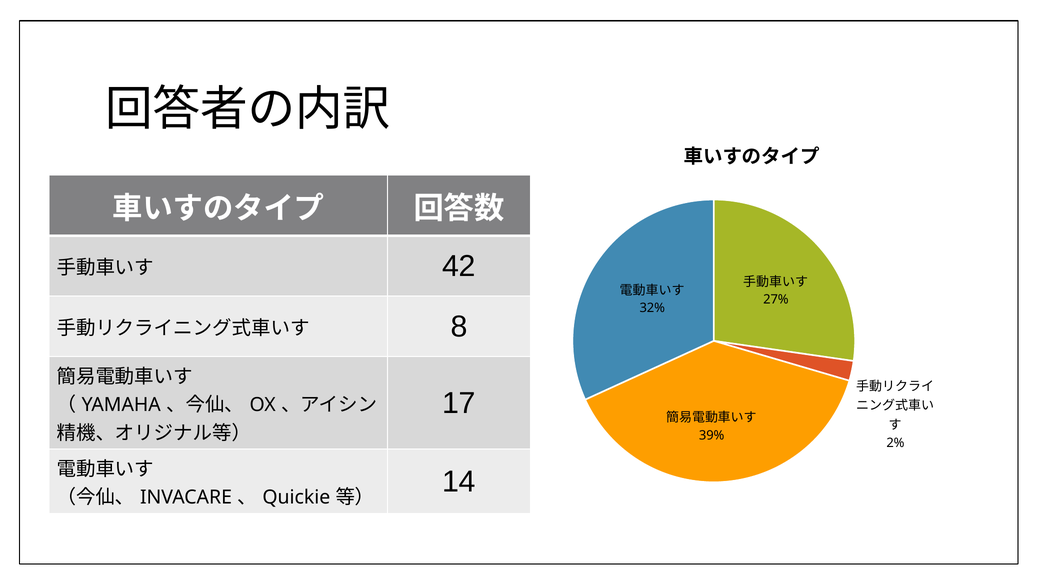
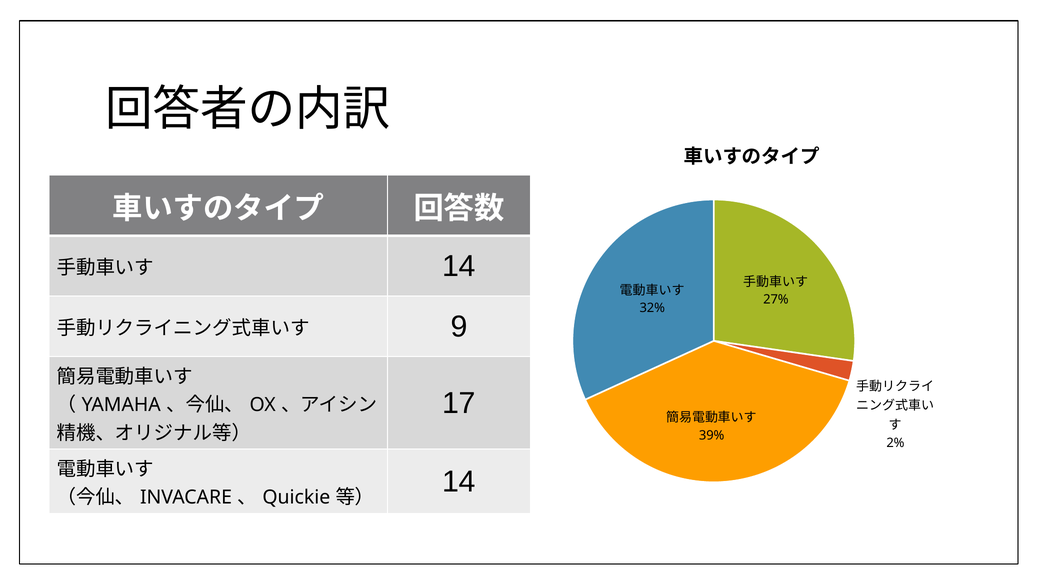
42 at (459, 266): 42 -> 14
8: 8 -> 9
